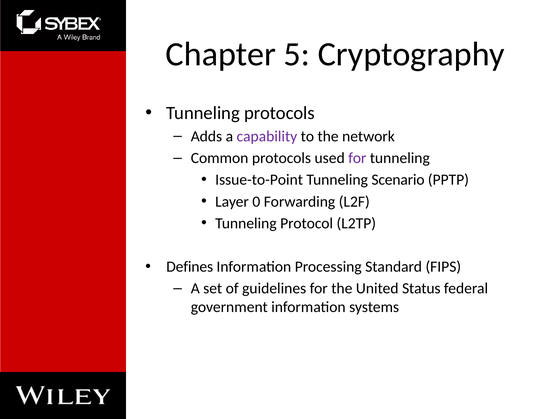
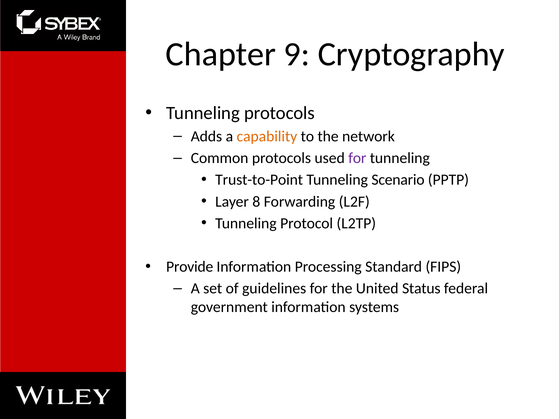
5: 5 -> 9
capability colour: purple -> orange
Issue-to-Point: Issue-to-Point -> Trust-to-Point
0: 0 -> 8
Defines: Defines -> Provide
